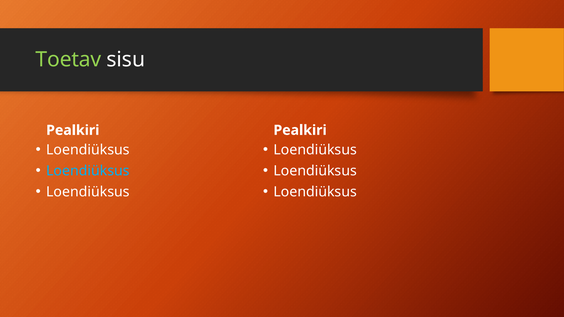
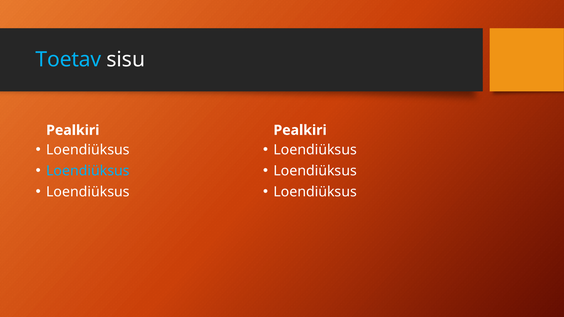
Toetav colour: light green -> light blue
